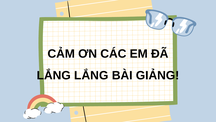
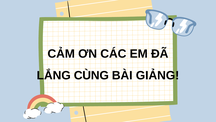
LẮNG LẮNG: LẮNG -> CÙNG
